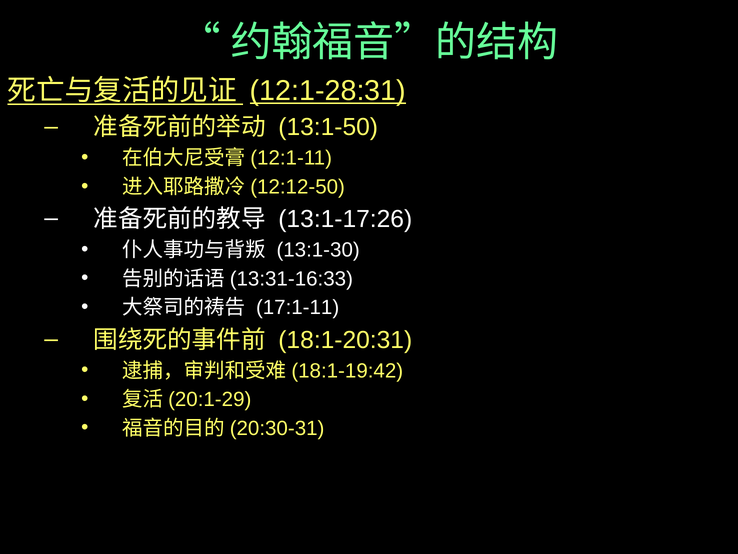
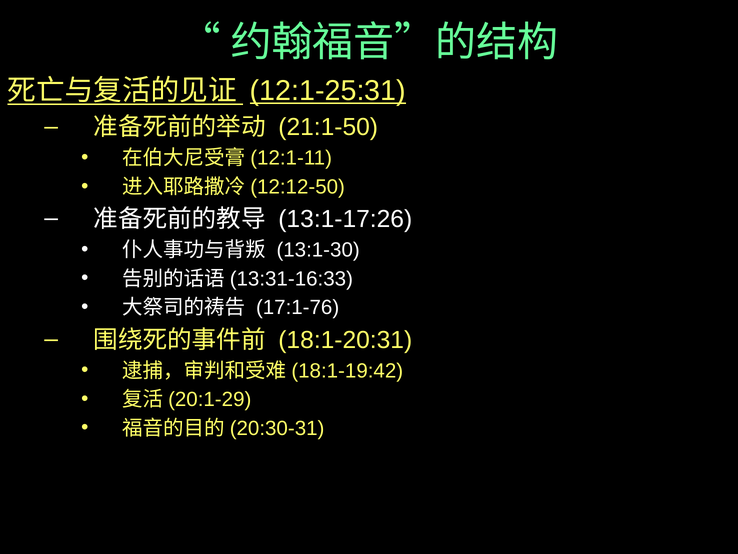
12:1-28:31: 12:1-28:31 -> 12:1-25:31
13:1-50: 13:1-50 -> 21:1-50
17:1-11: 17:1-11 -> 17:1-76
